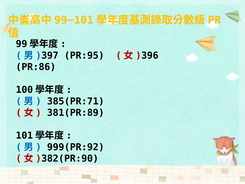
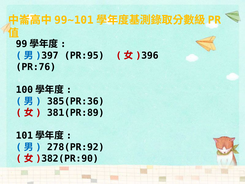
PR:86: PR:86 -> PR:76
385(PR:71: 385(PR:71 -> 385(PR:36
999(PR:92: 999(PR:92 -> 278(PR:92
